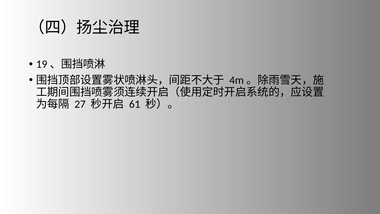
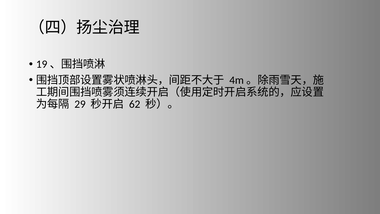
27: 27 -> 29
61: 61 -> 62
